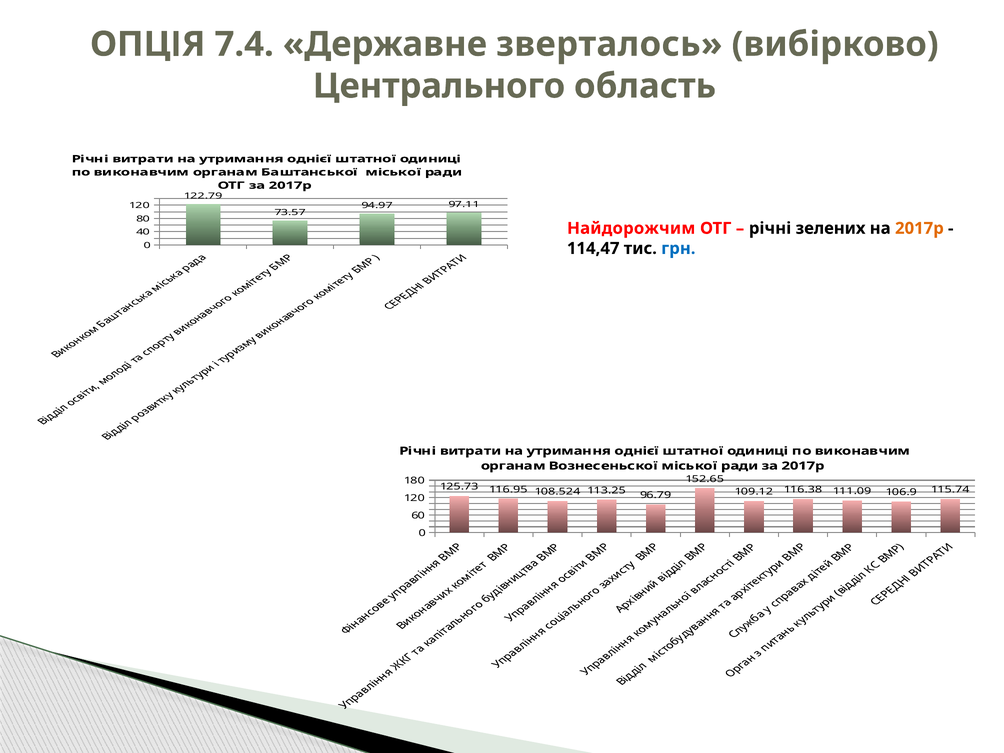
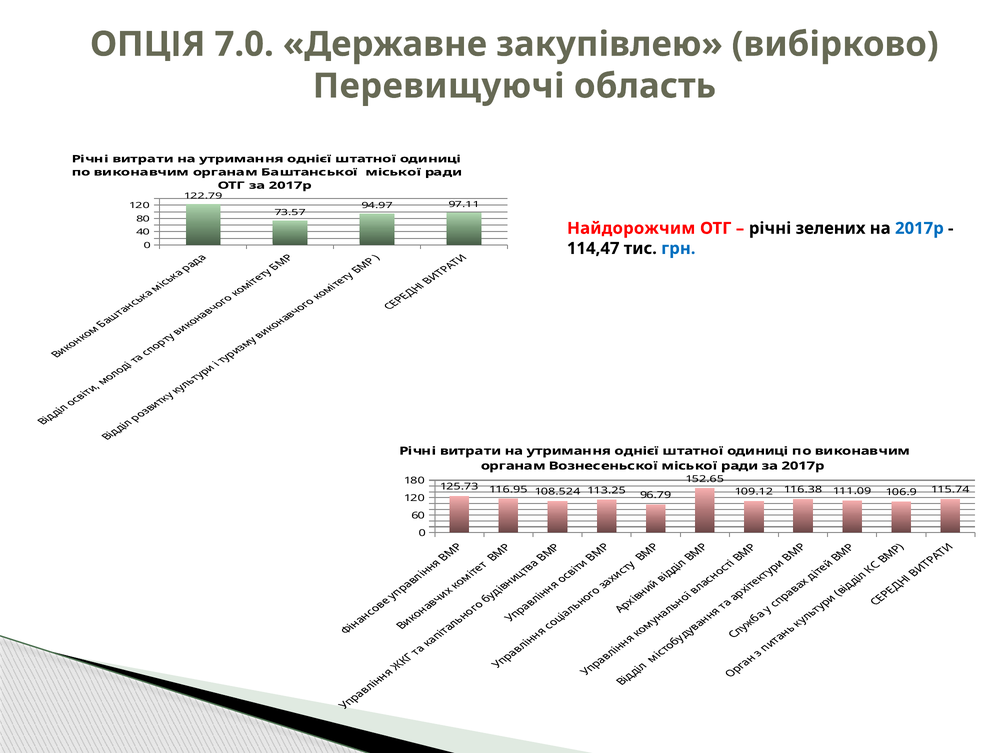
7.4: 7.4 -> 7.0
зверталось: зверталось -> закупівлею
Центрального: Центрального -> Перевищуючі
2017р at (919, 228) colour: orange -> blue
